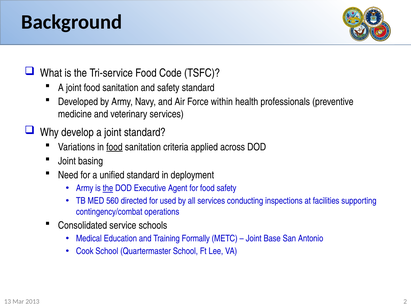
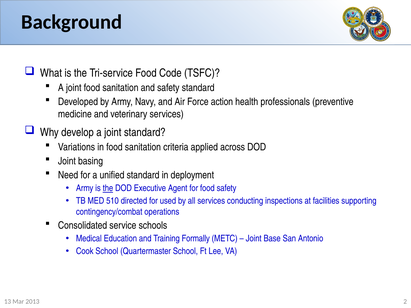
within: within -> action
food at (114, 147) underline: present -> none
560: 560 -> 510
